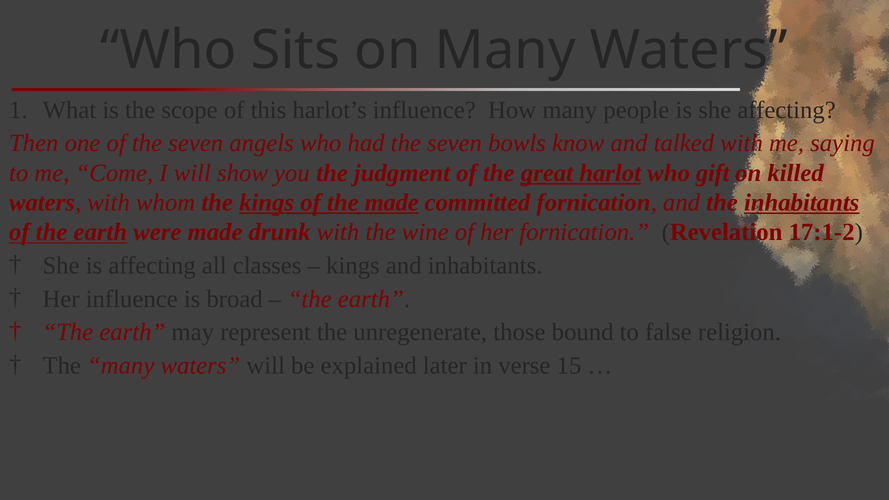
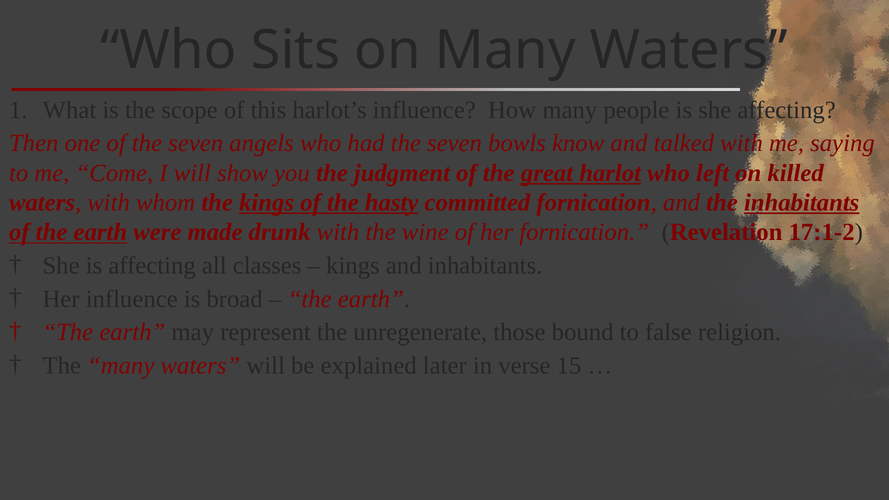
gift: gift -> left
the made: made -> hasty
